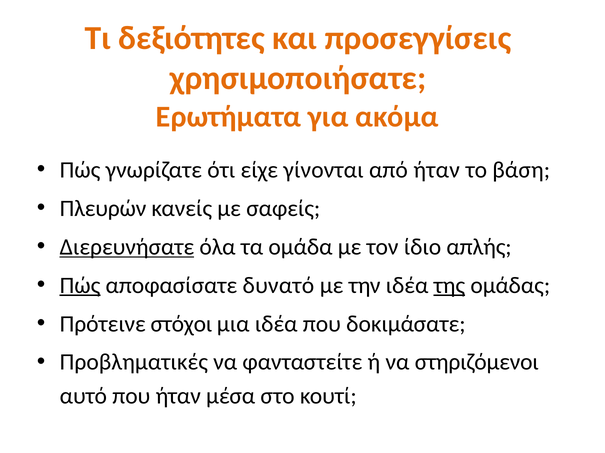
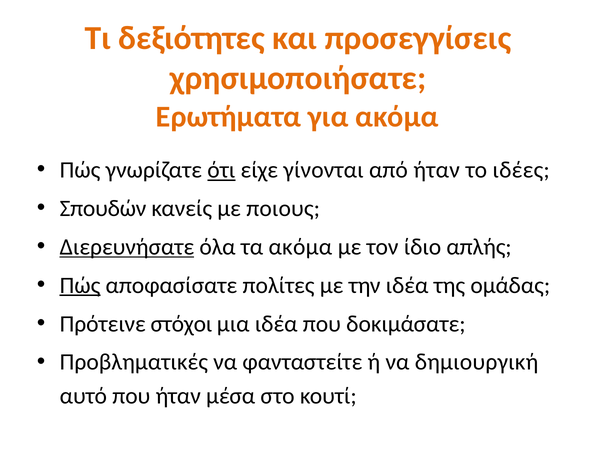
ότι underline: none -> present
βάση: βάση -> ιδέες
Πλευρών: Πλευρών -> Σπουδών
σαφείς: σαφείς -> ποιους
τα ομάδα: ομάδα -> ακόμα
δυνατό: δυνατό -> πολίτες
της underline: present -> none
στηριζόμενοι: στηριζόμενοι -> δημιουργική
